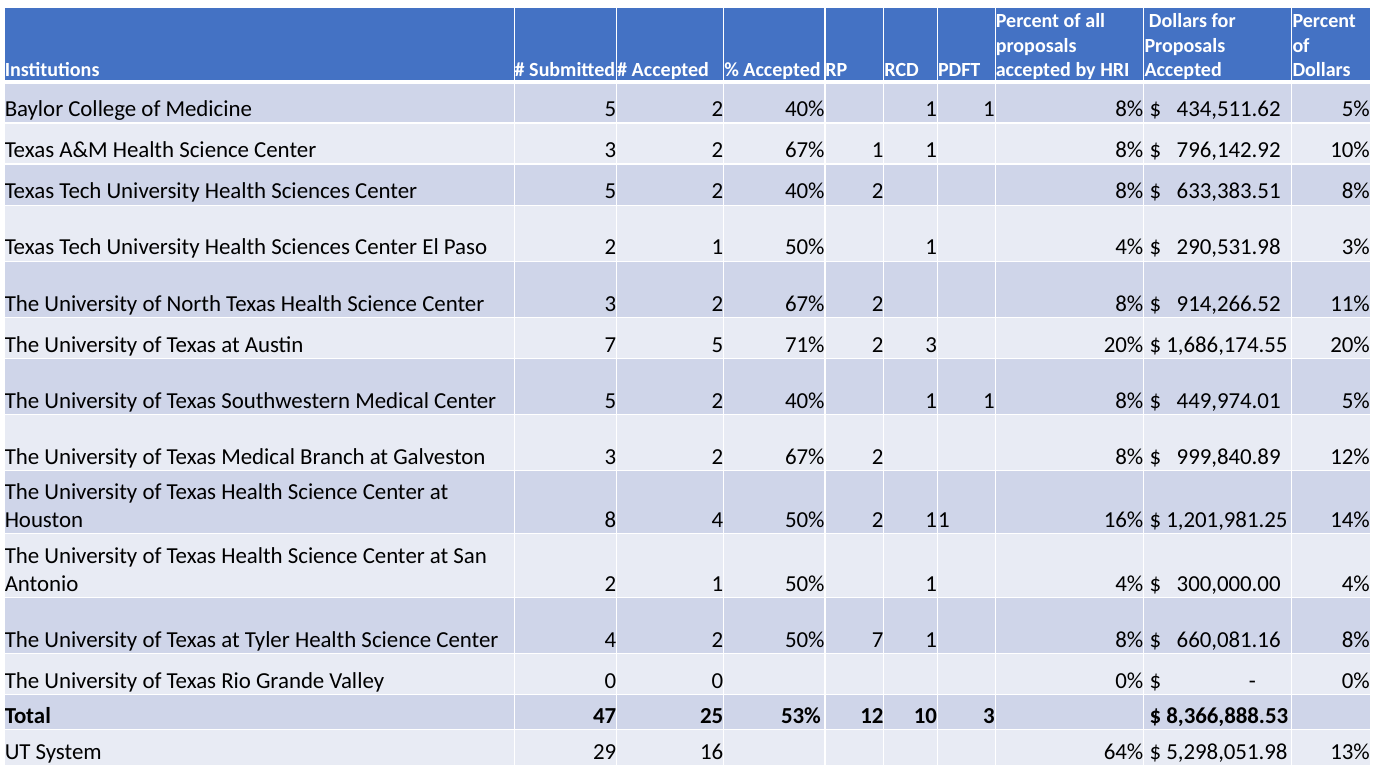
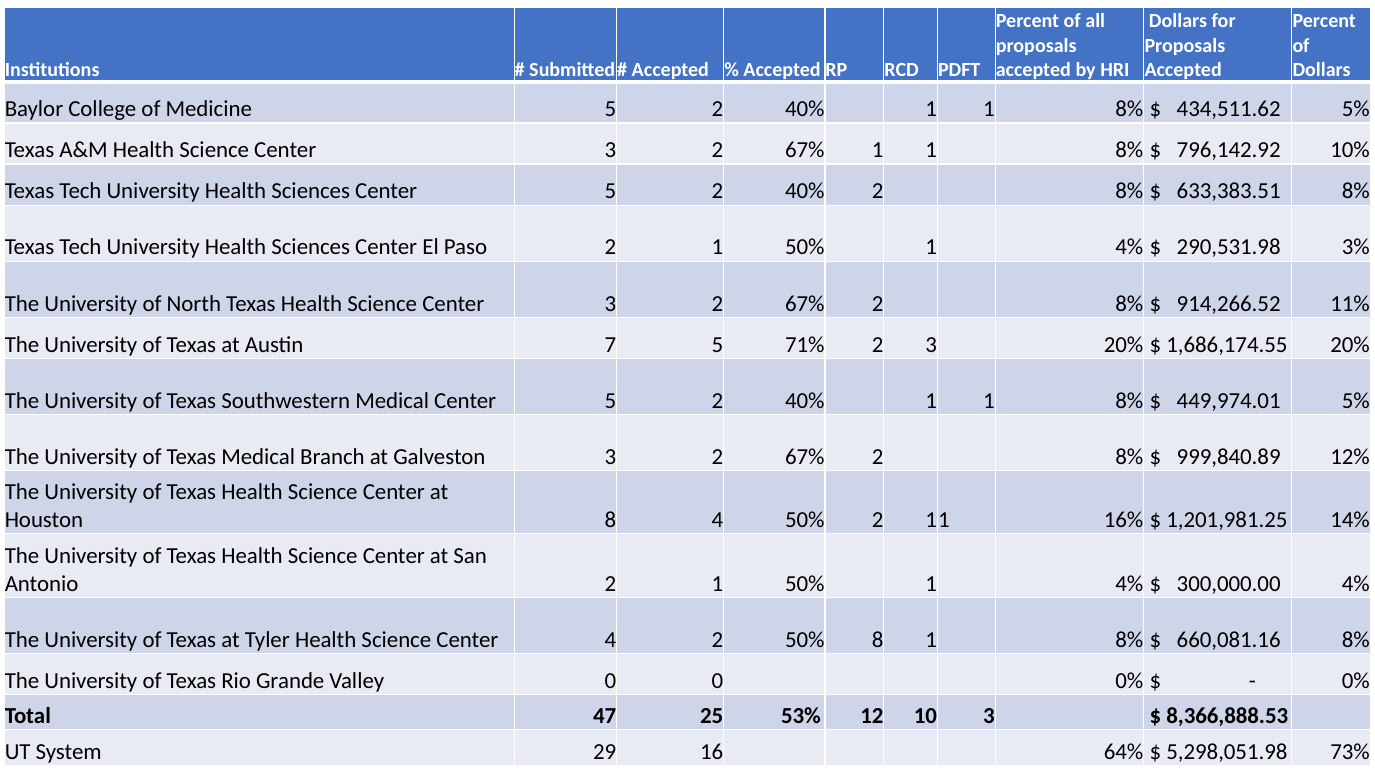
50% 7: 7 -> 8
13%: 13% -> 73%
